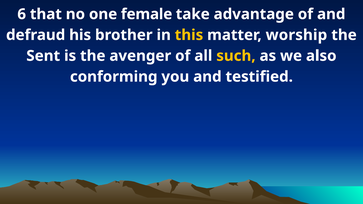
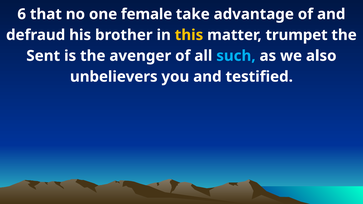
worship: worship -> trumpet
such colour: yellow -> light blue
conforming: conforming -> unbelievers
